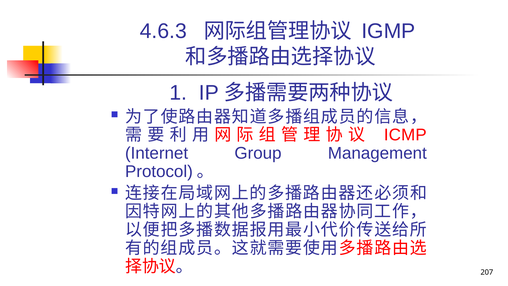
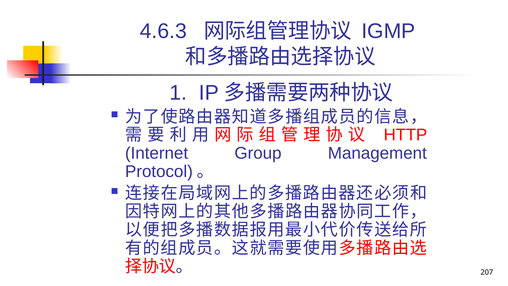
ICMP: ICMP -> HTTP
